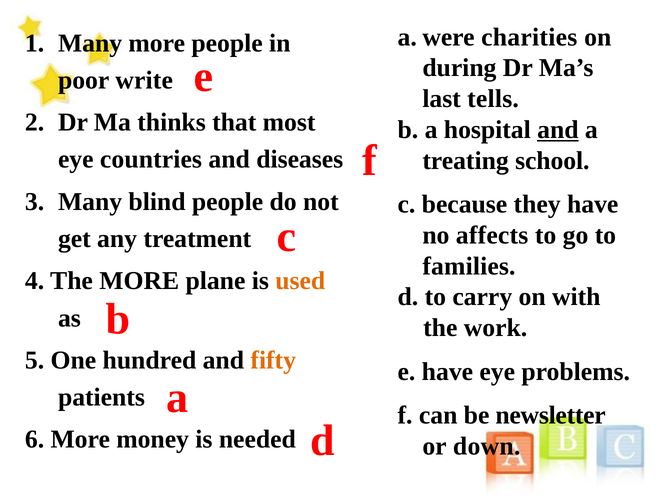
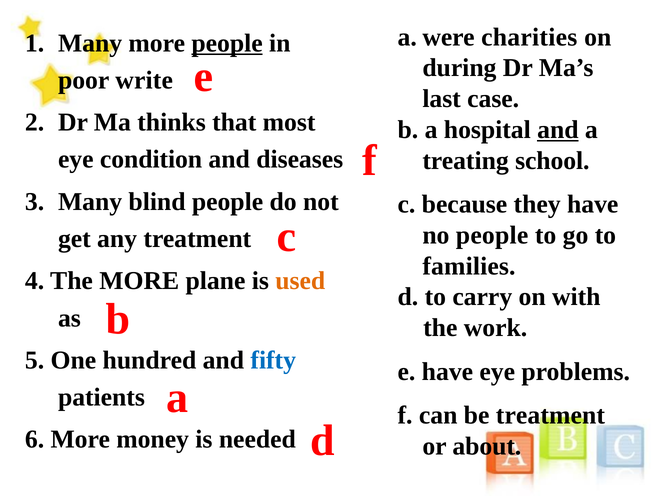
people at (227, 43) underline: none -> present
tells: tells -> case
countries: countries -> condition
no affects: affects -> people
fifty colour: orange -> blue
be newsletter: newsletter -> treatment
down: down -> about
